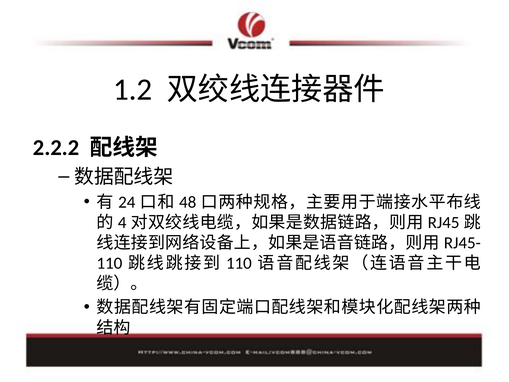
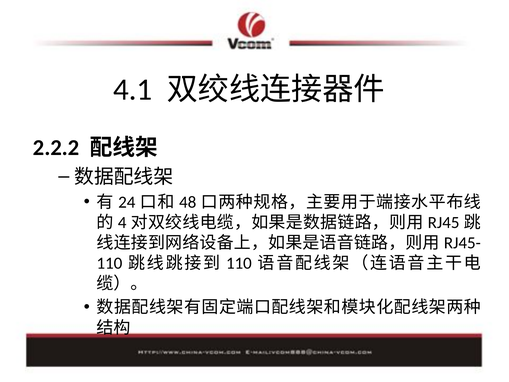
1.2: 1.2 -> 4.1
